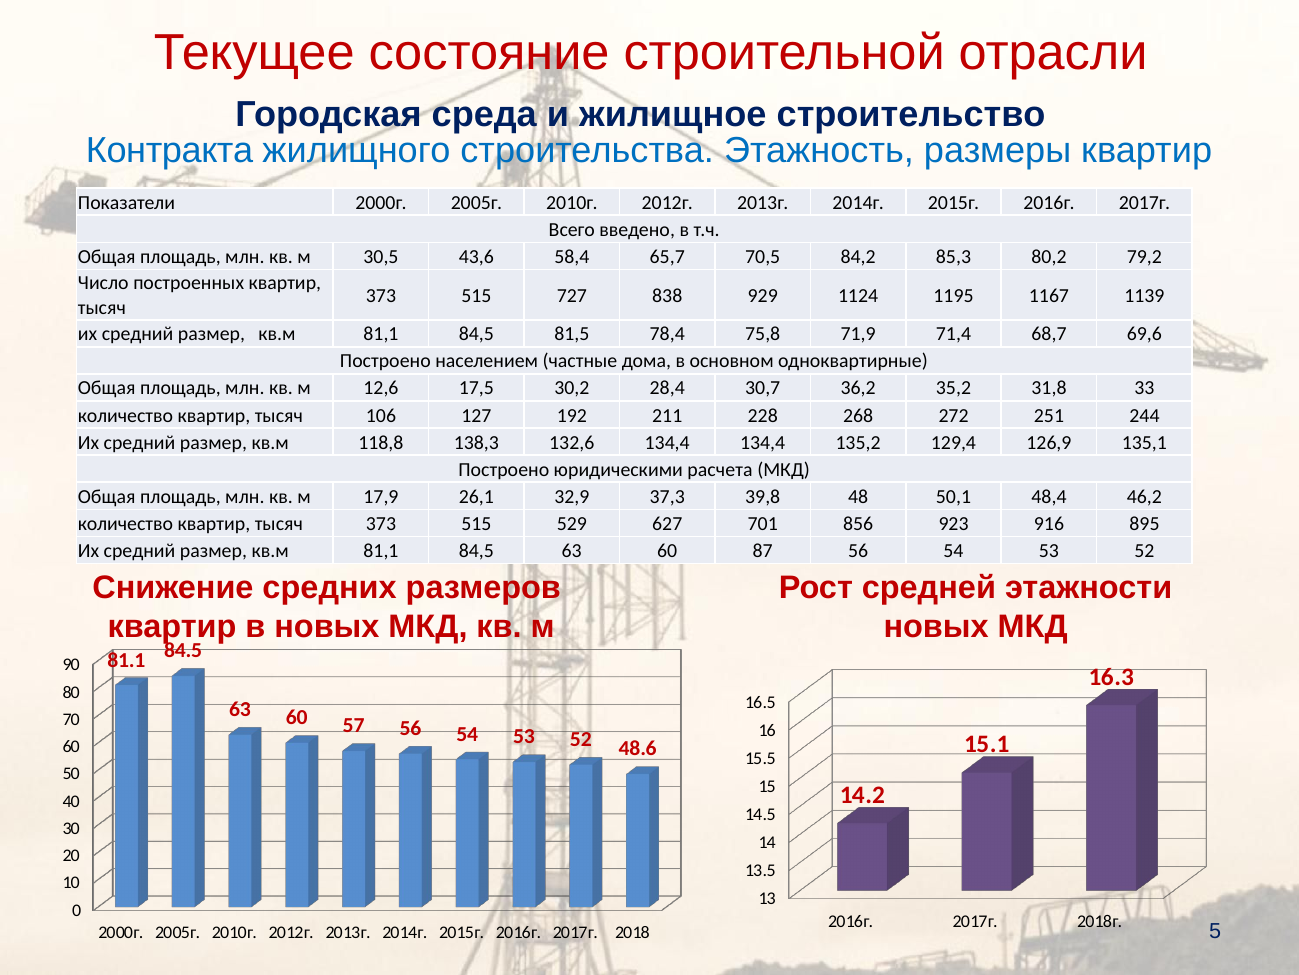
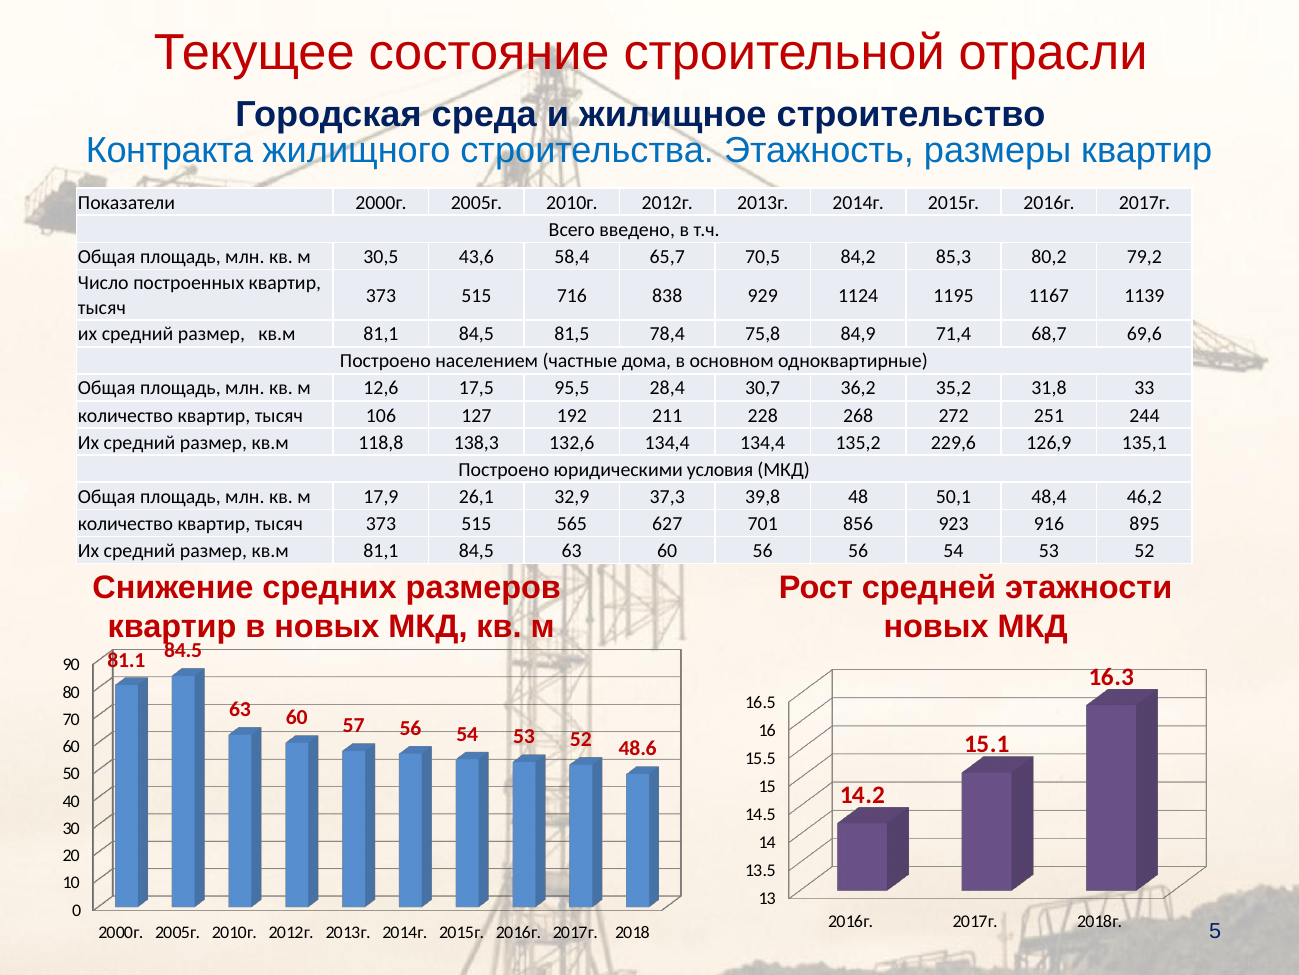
727: 727 -> 716
71,9: 71,9 -> 84,9
30,2: 30,2 -> 95,5
129,4: 129,4 -> 229,6
расчета: расчета -> условия
529: 529 -> 565
60 87: 87 -> 56
